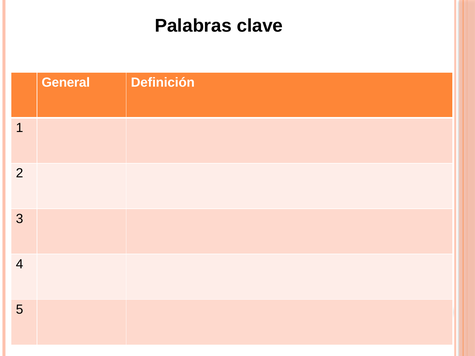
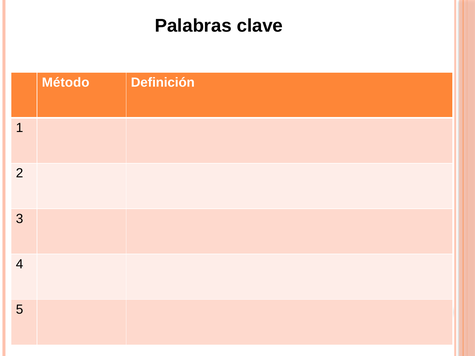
General: General -> Método
